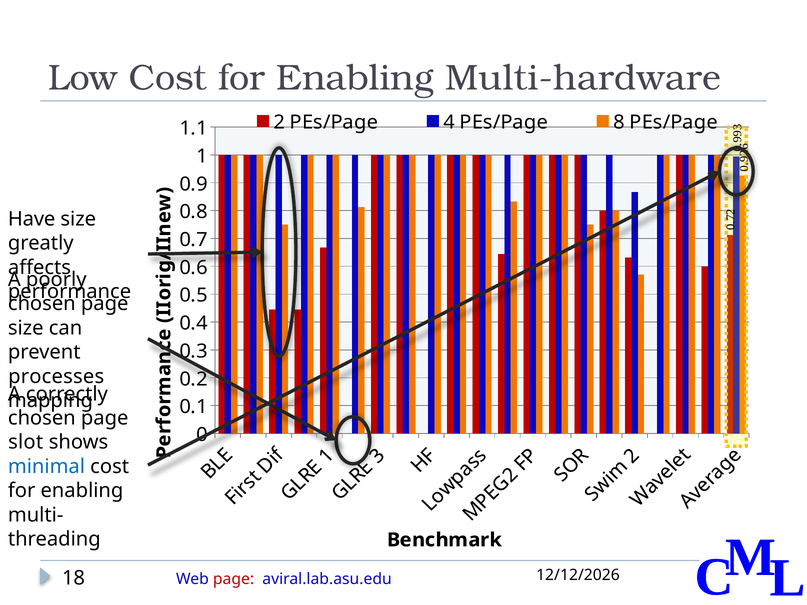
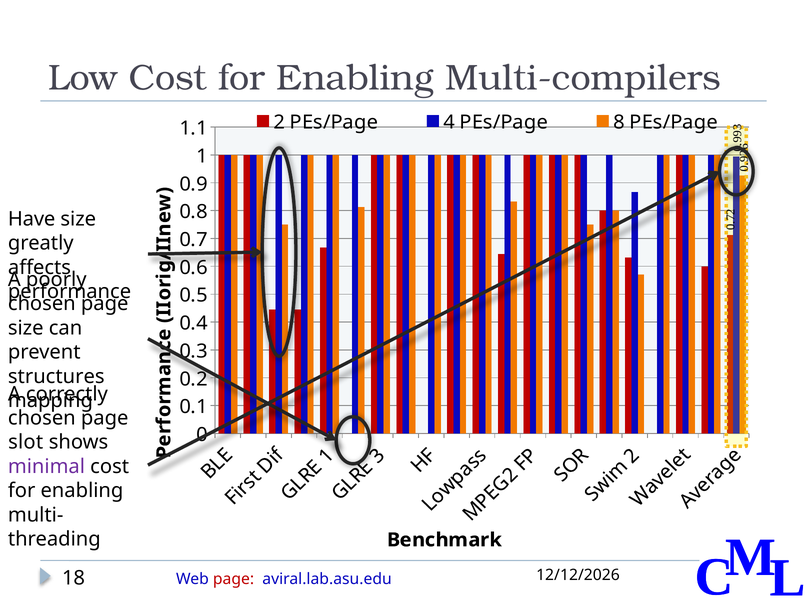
Multi-hardware: Multi-hardware -> Multi-compilers
processes: processes -> structures
minimal colour: blue -> purple
